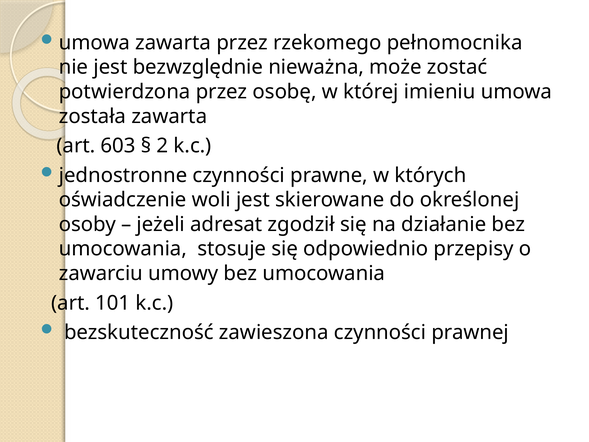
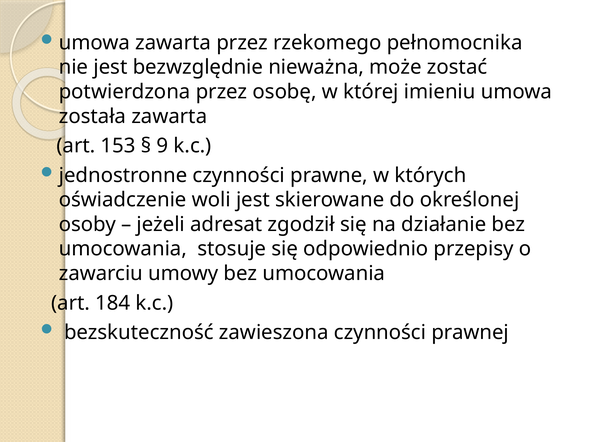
603: 603 -> 153
2: 2 -> 9
101: 101 -> 184
